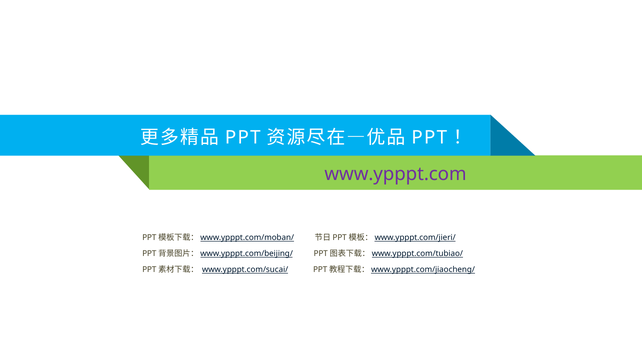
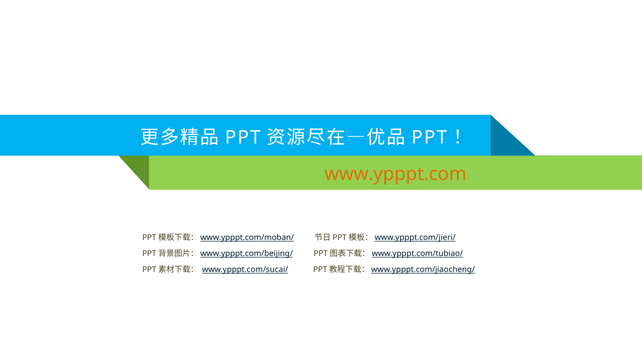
www.ypppt.com colour: purple -> orange
